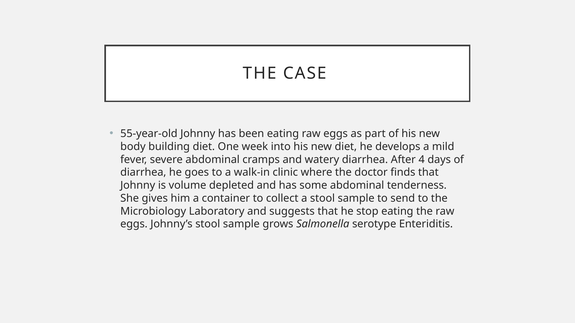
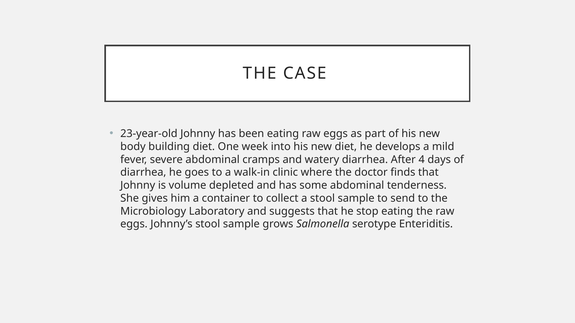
55-year-old: 55-year-old -> 23-year-old
